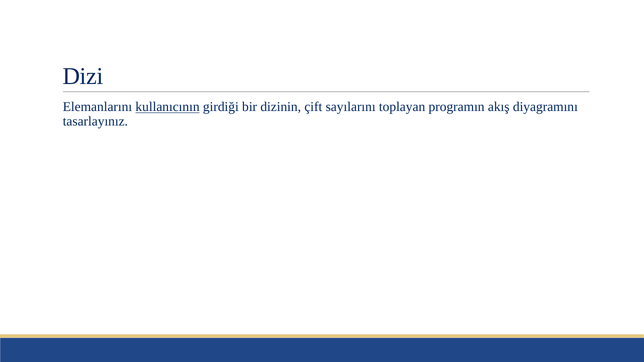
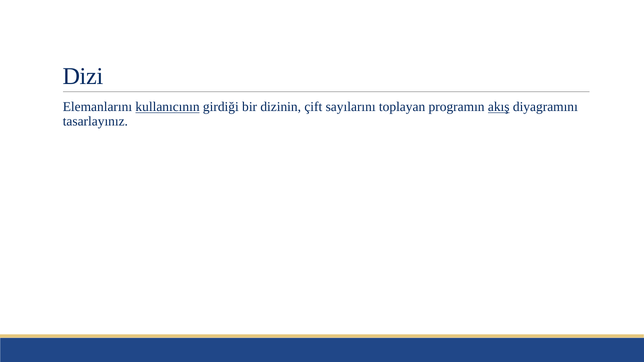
akış underline: none -> present
